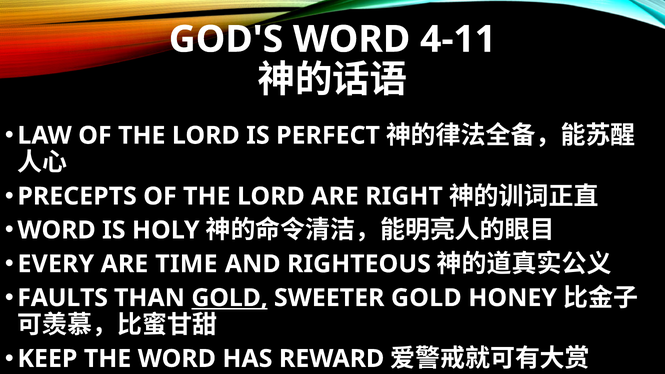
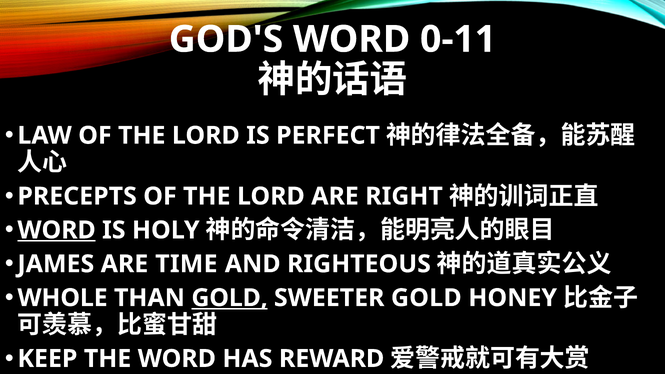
4-11: 4-11 -> 0-11
WORD at (57, 230) underline: none -> present
EVERY: EVERY -> JAMES
FAULTS: FAULTS -> WHOLE
